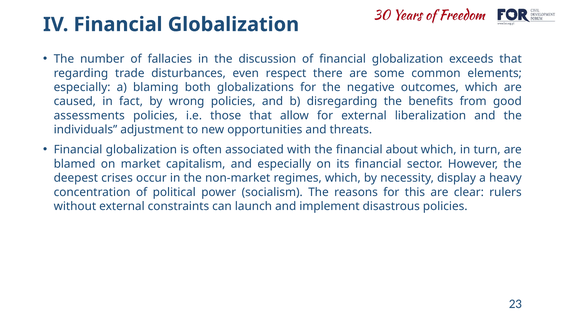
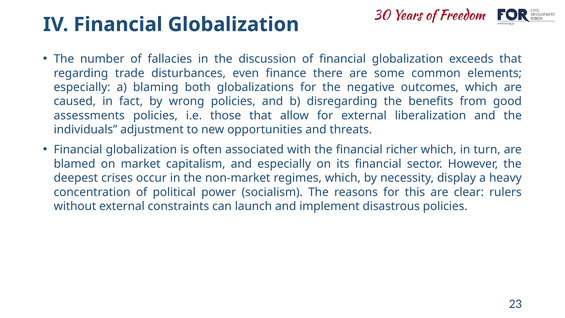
respect: respect -> finance
about: about -> richer
